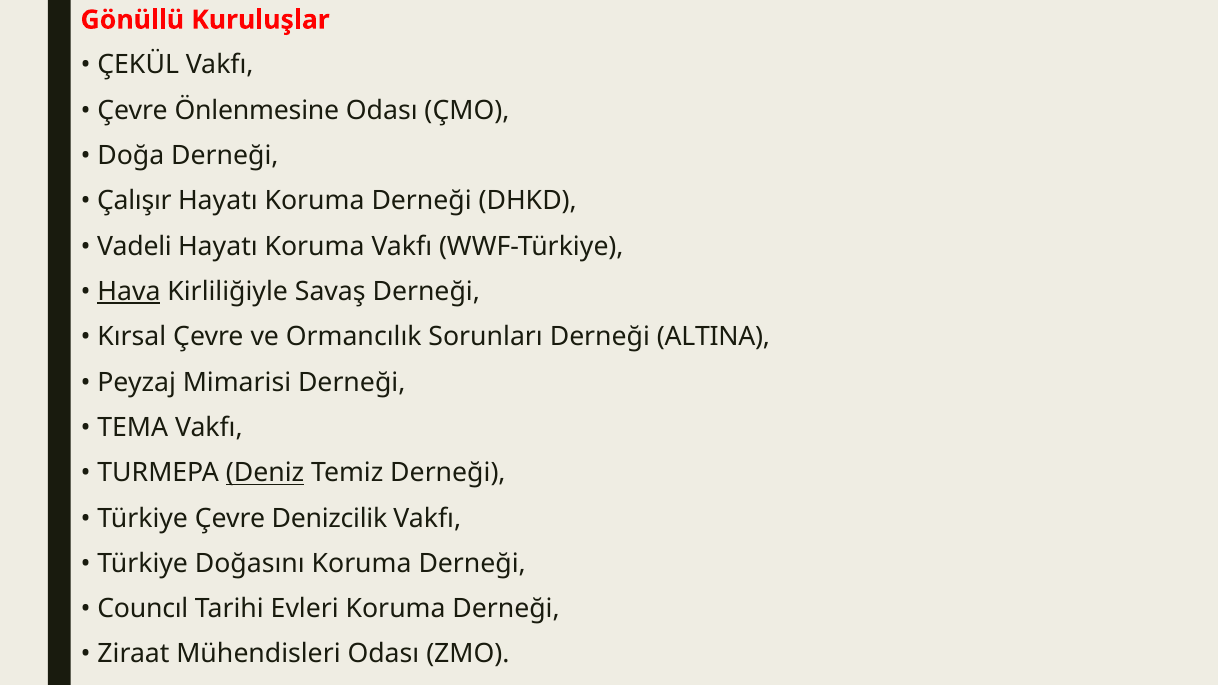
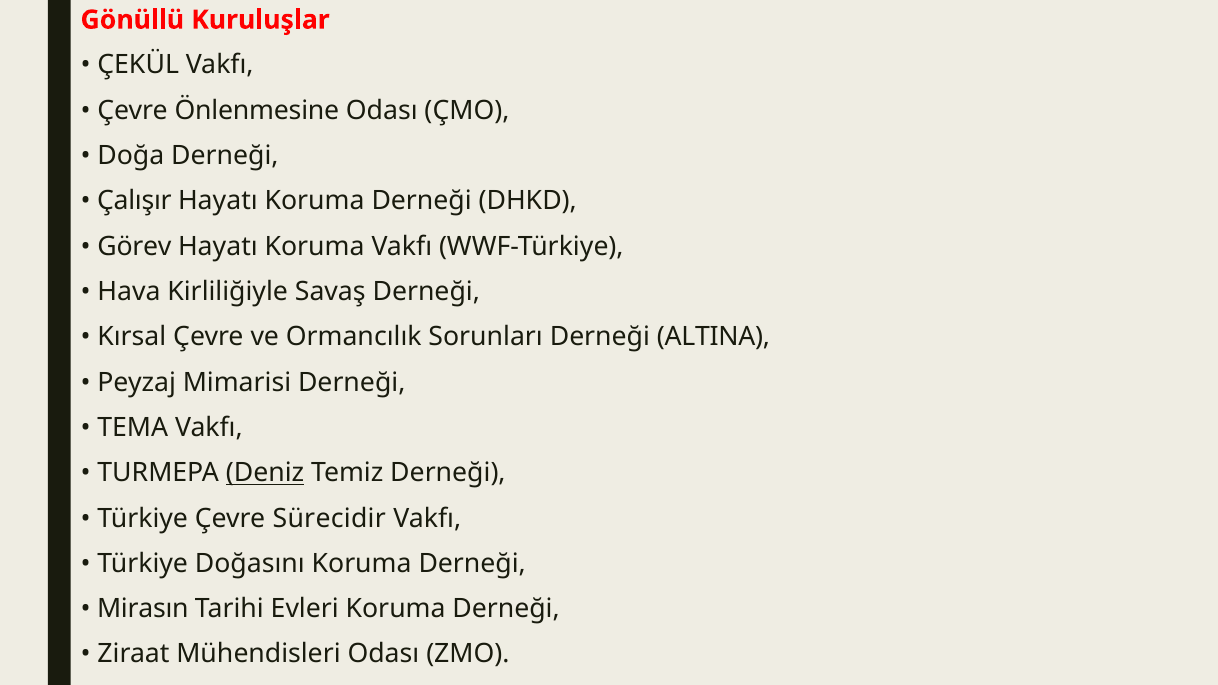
Vadeli: Vadeli -> Görev
Hava underline: present -> none
Denizcilik: Denizcilik -> Sürecidir
Councıl: Councıl -> Mirasın
